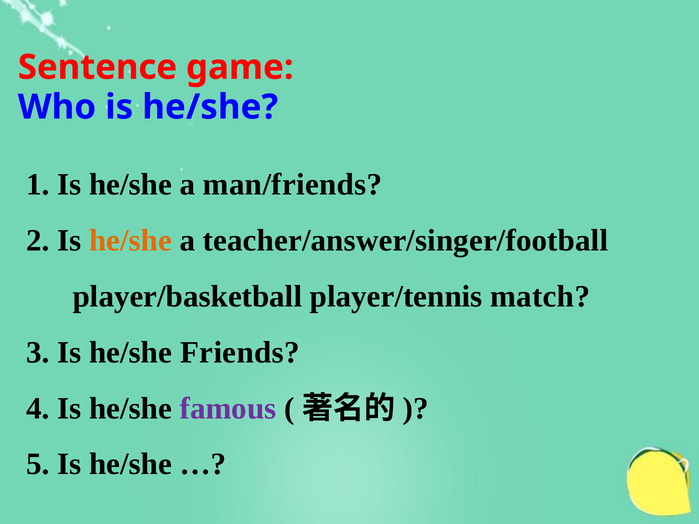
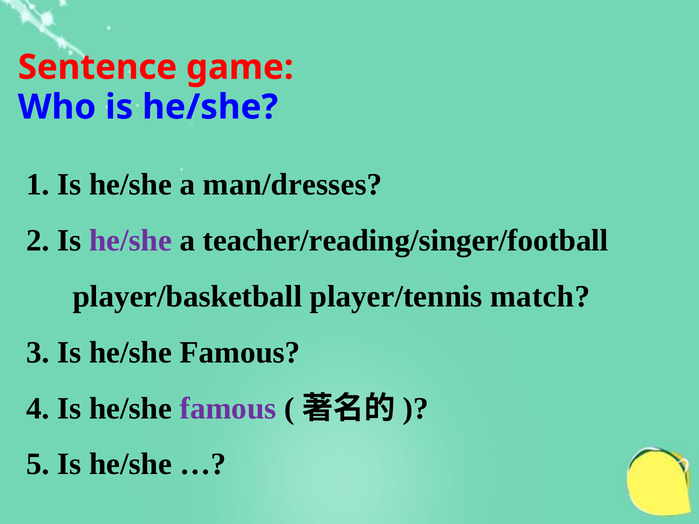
man/friends: man/friends -> man/dresses
he/she at (130, 241) colour: orange -> purple
teacher/answer/singer/football: teacher/answer/singer/football -> teacher/reading/singer/football
3 Is he/she Friends: Friends -> Famous
